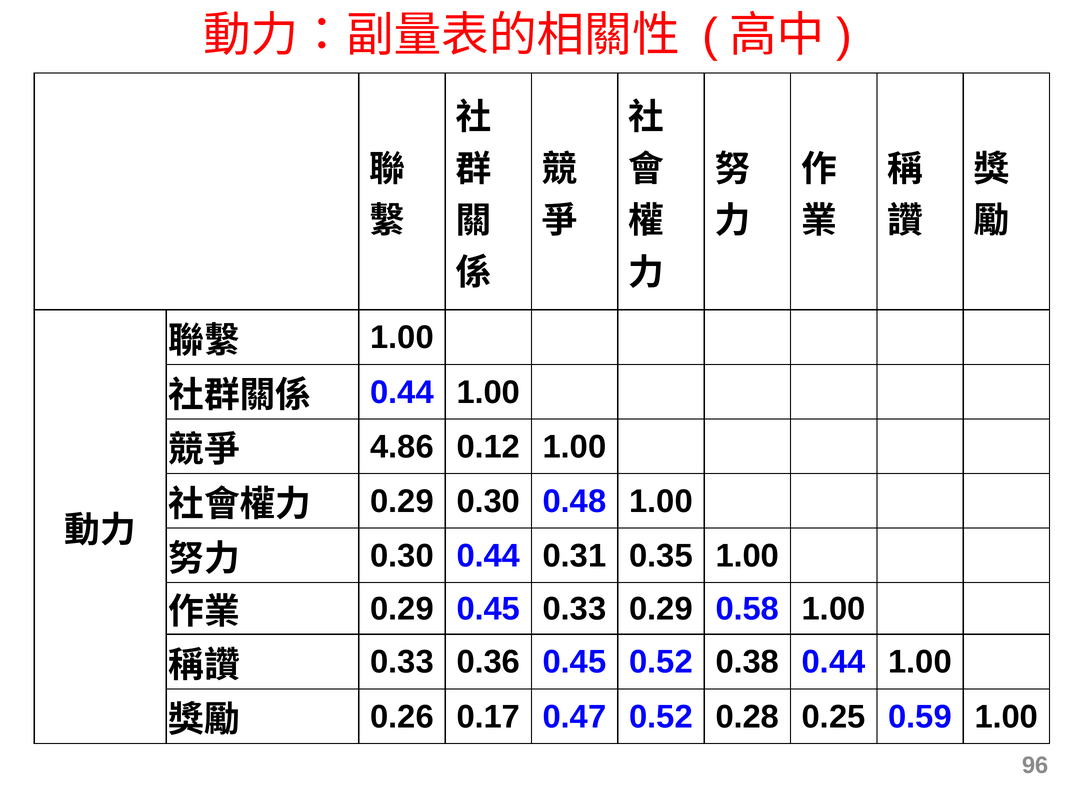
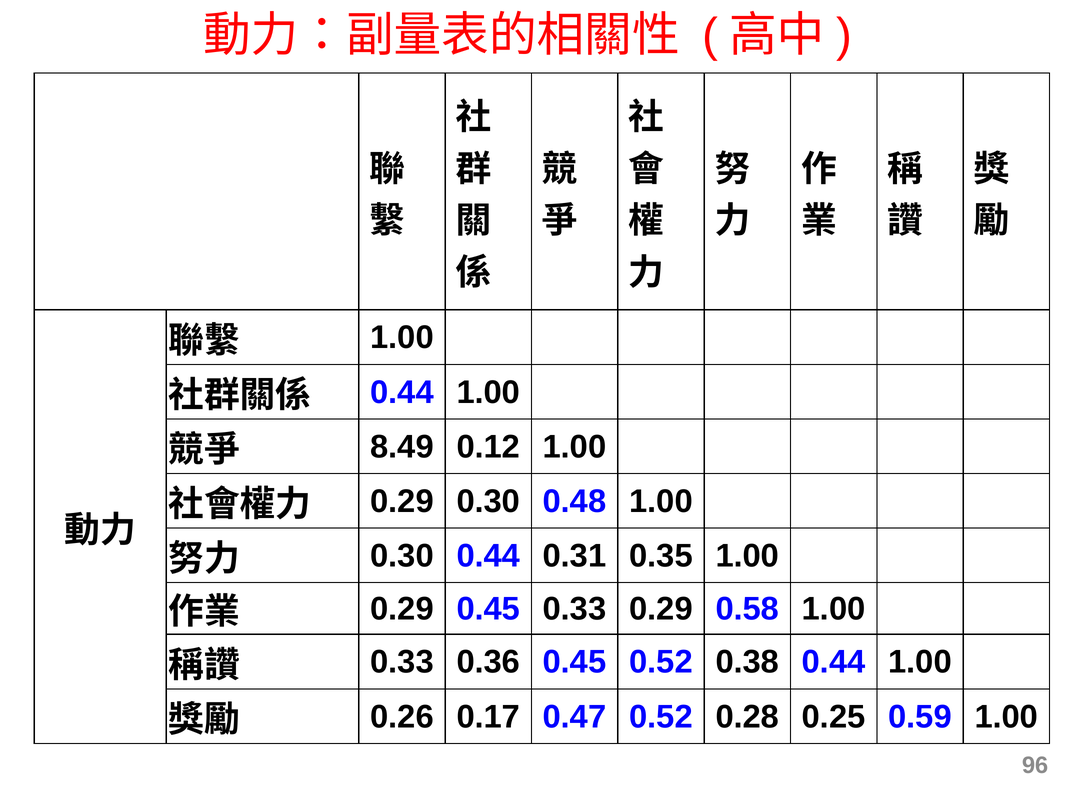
4.86: 4.86 -> 8.49
